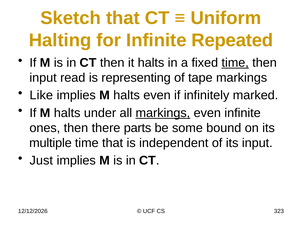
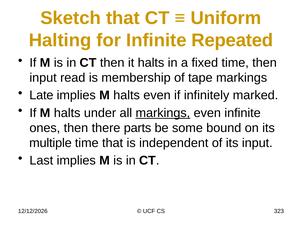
time at (235, 63) underline: present -> none
representing: representing -> membership
Like: Like -> Late
Just: Just -> Last
